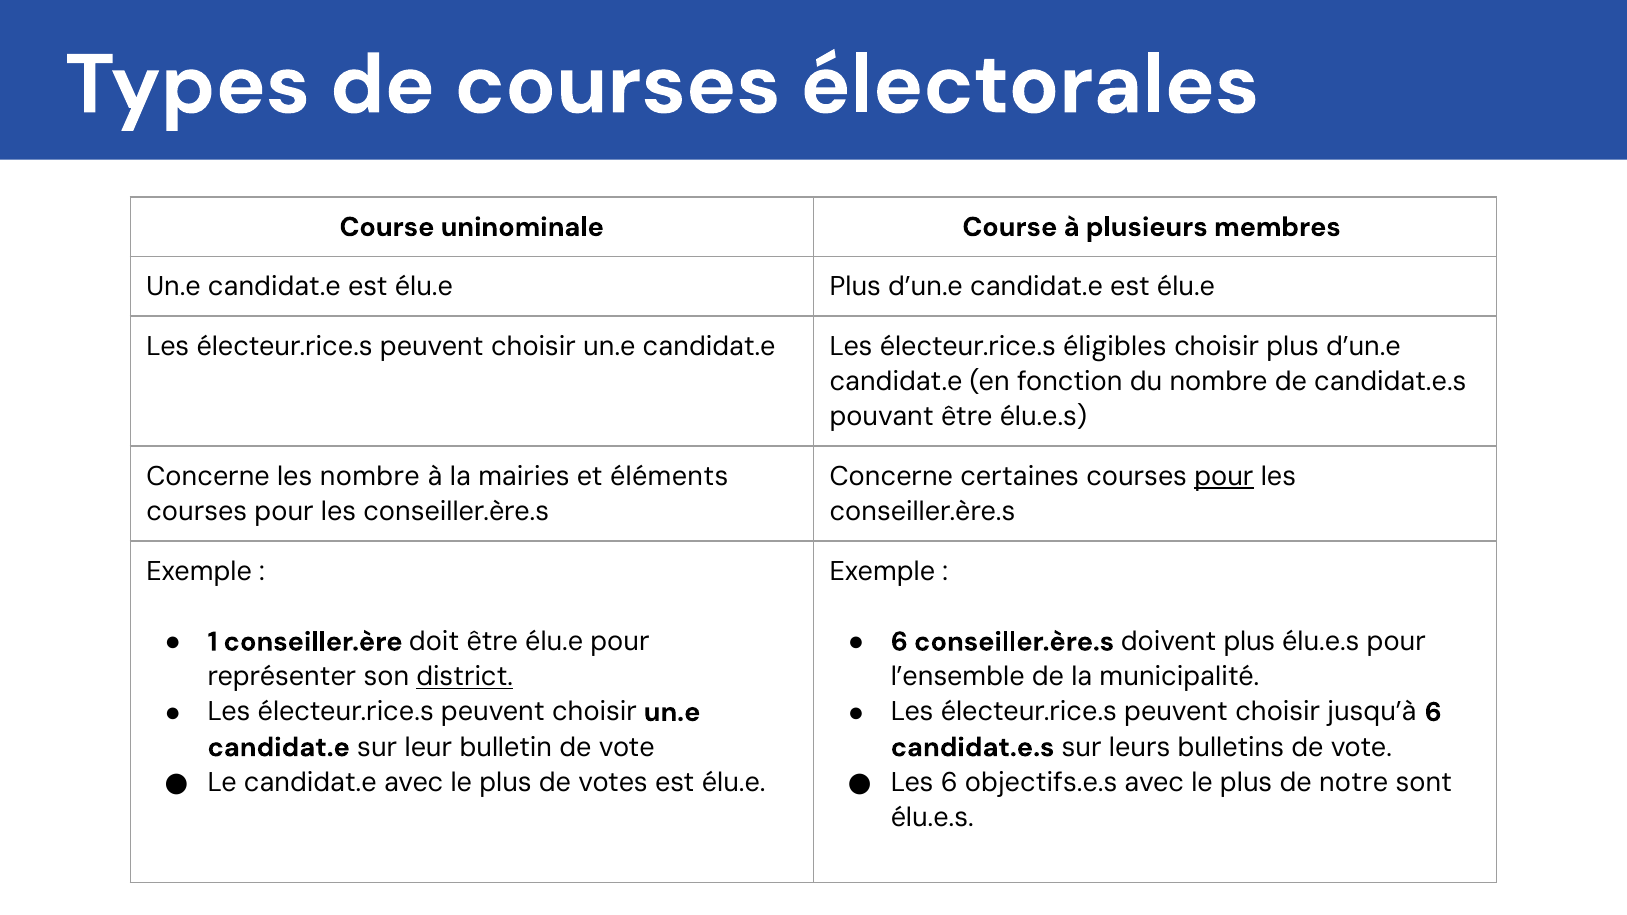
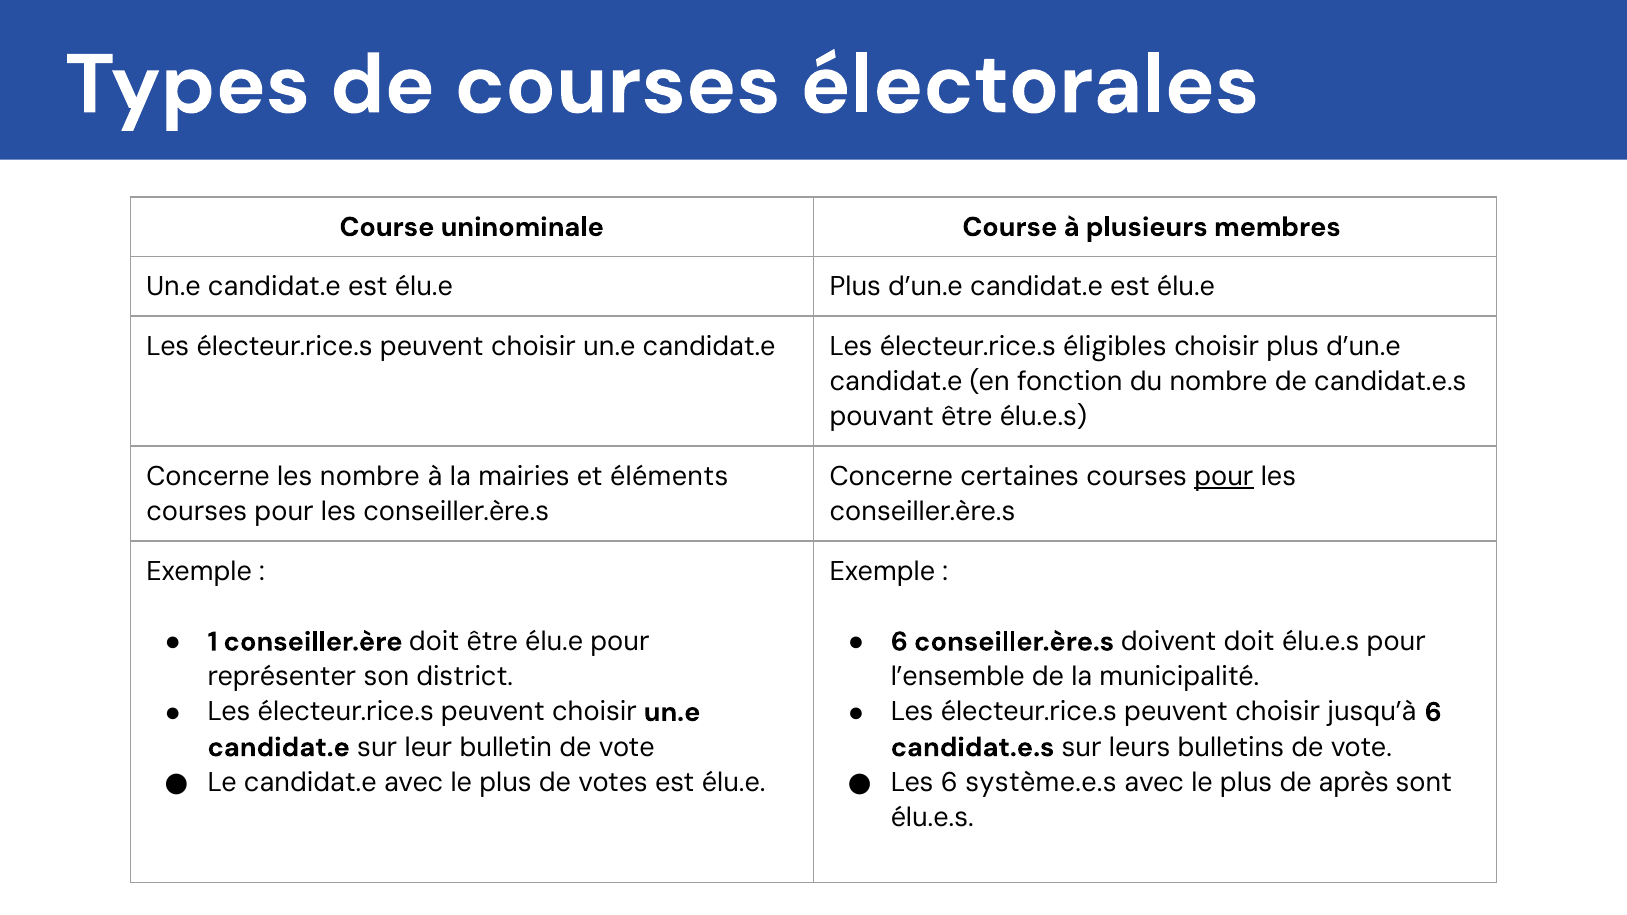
doivent plus: plus -> doit
district underline: present -> none
objectifs.e.s: objectifs.e.s -> système.e.s
notre: notre -> après
